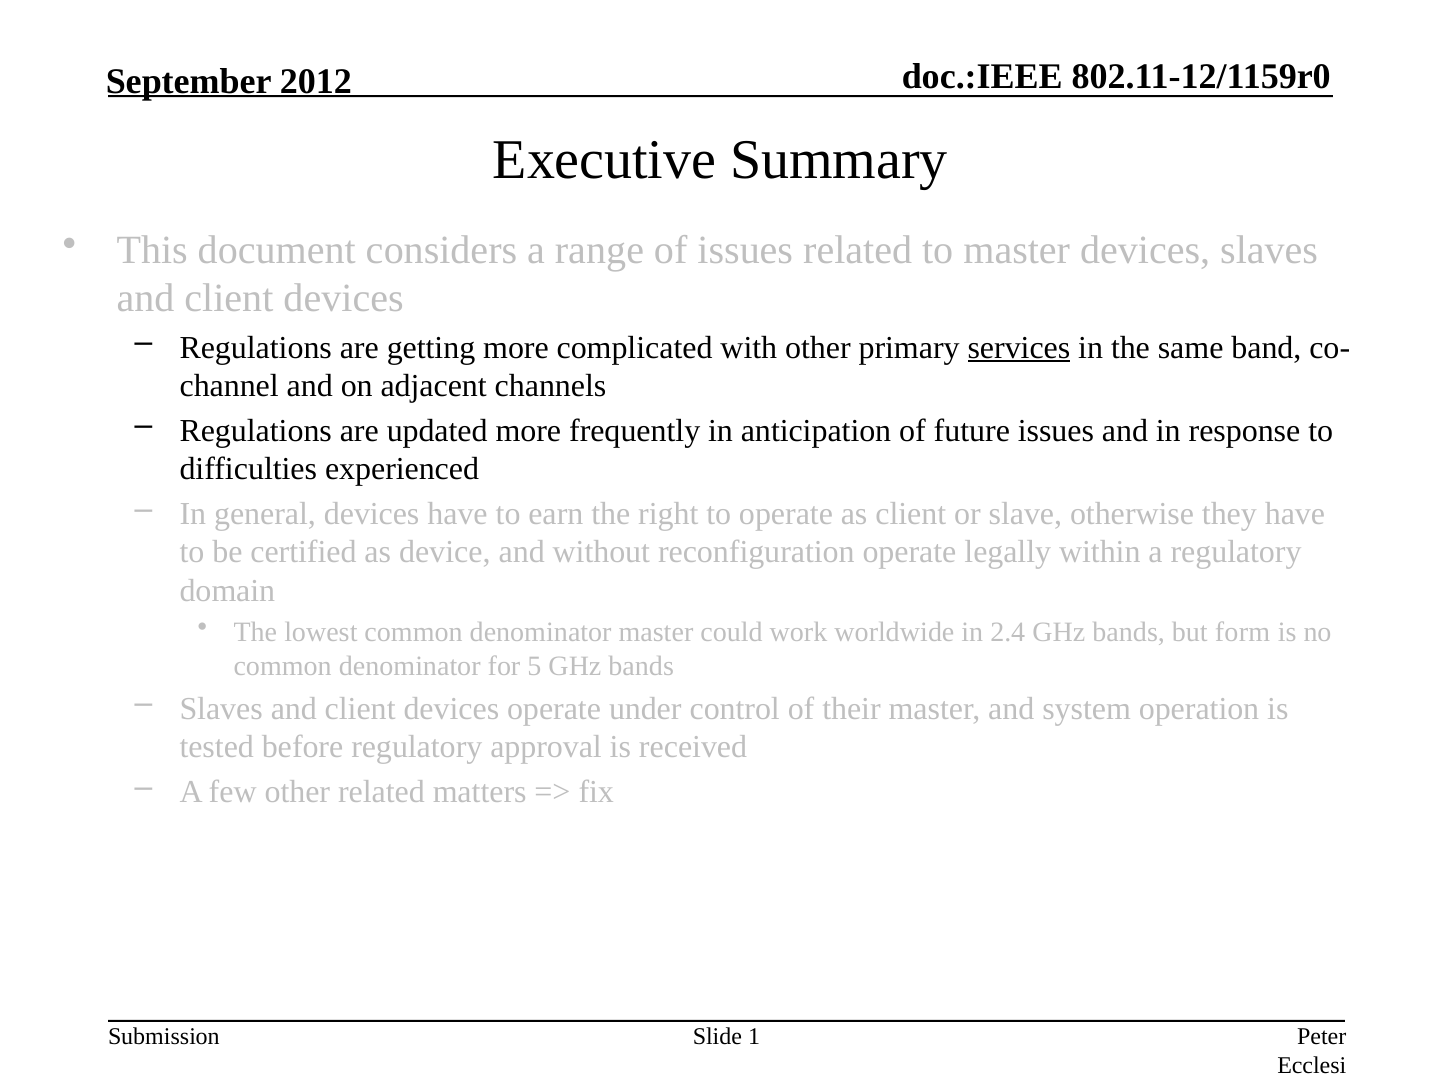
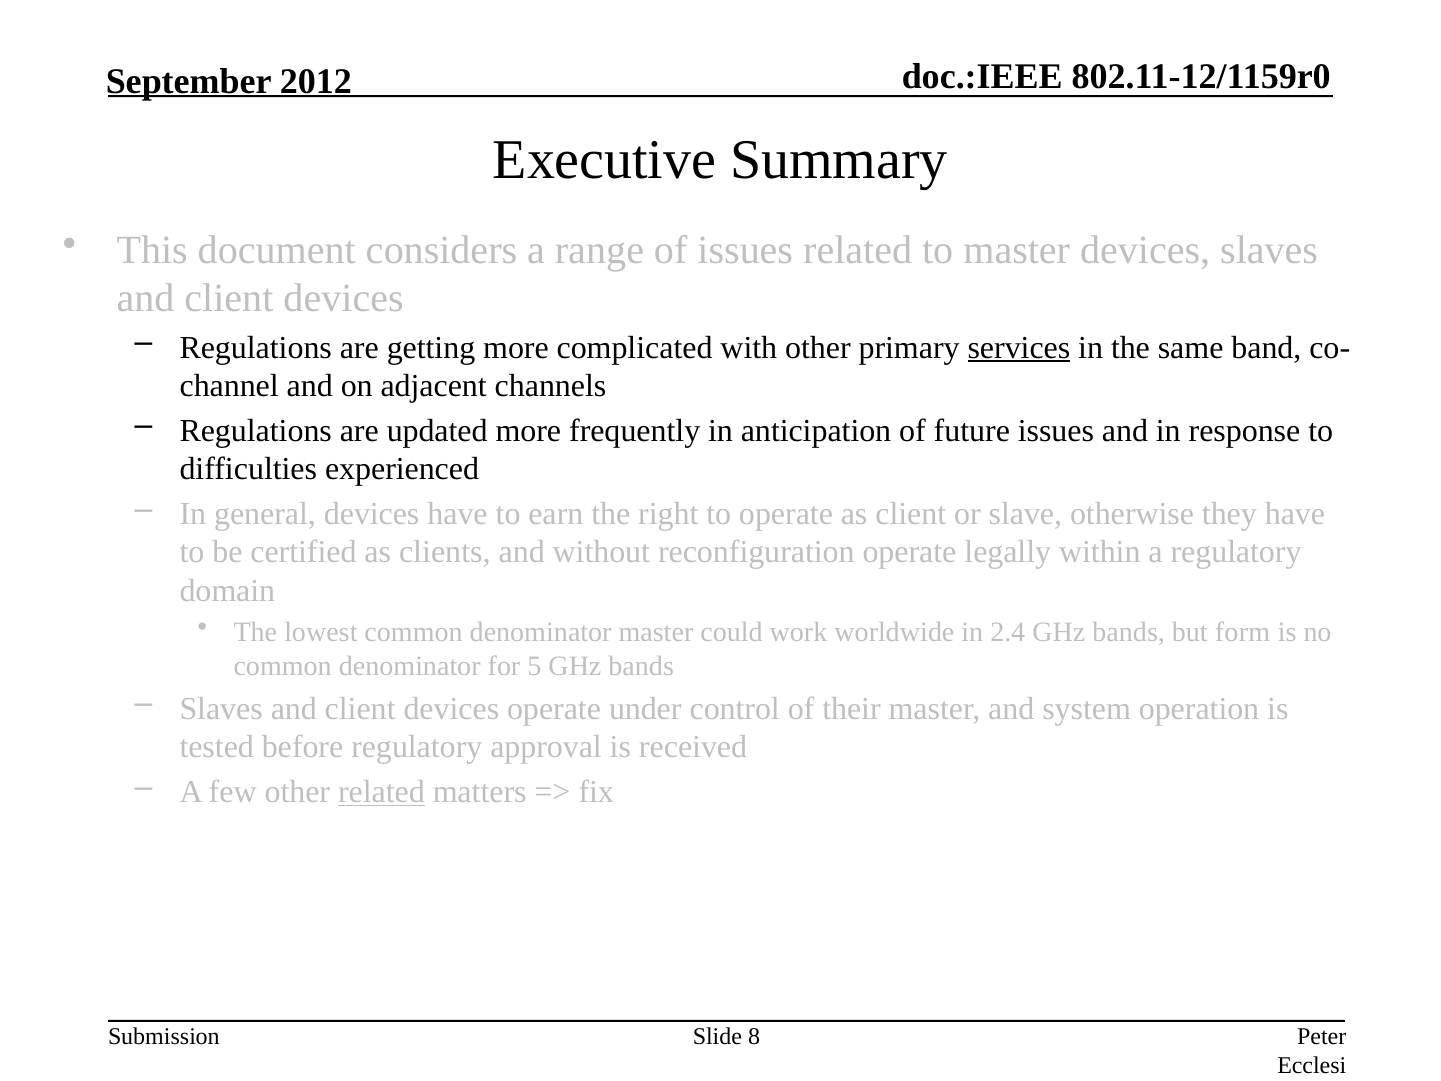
device: device -> clients
related at (381, 792) underline: none -> present
1: 1 -> 8
